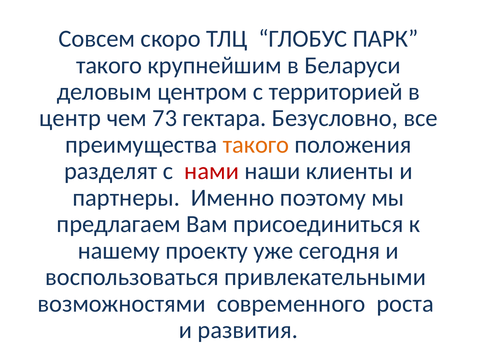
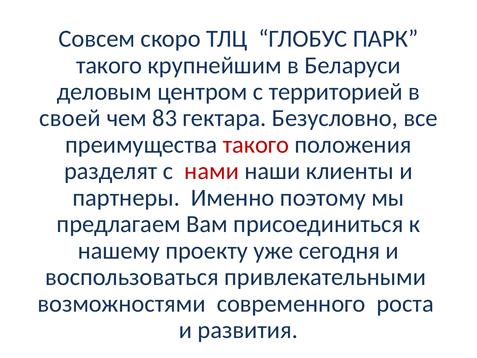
центр: центр -> своей
73: 73 -> 83
такого at (256, 145) colour: orange -> red
